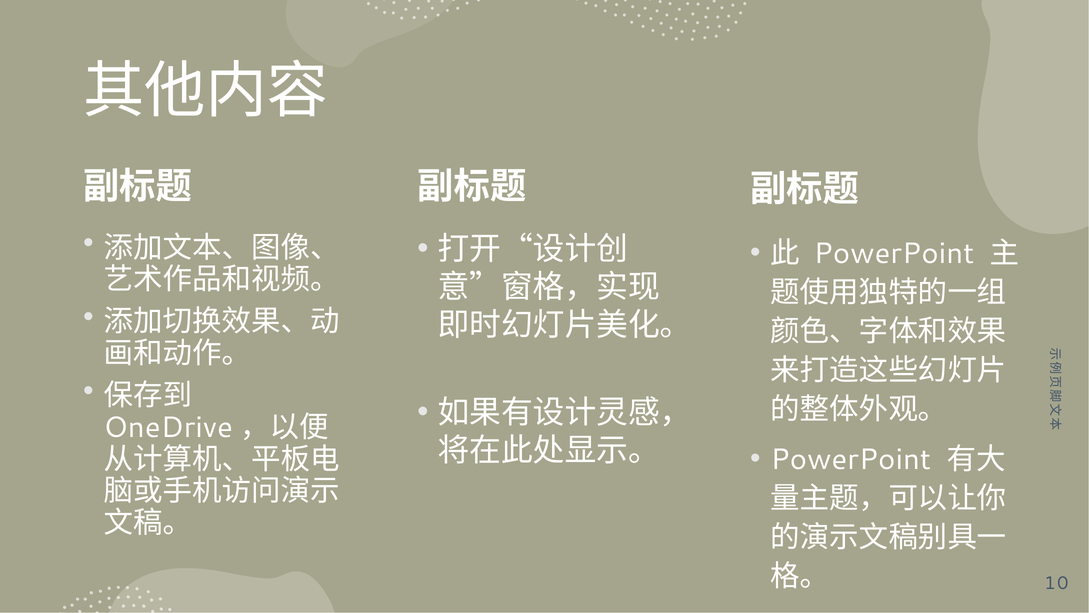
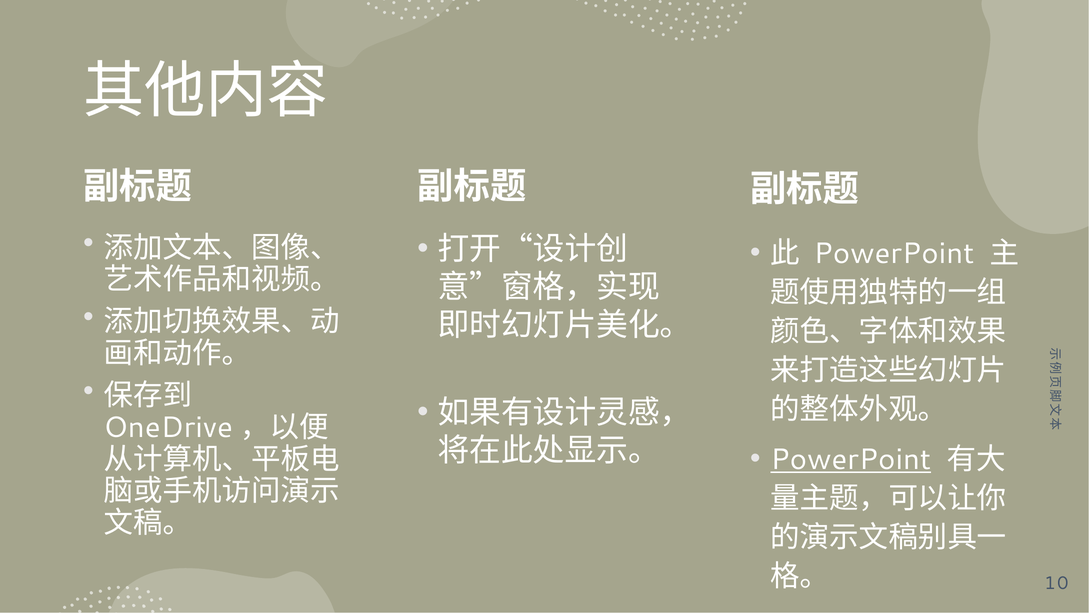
PowerPoint underline: none -> present
